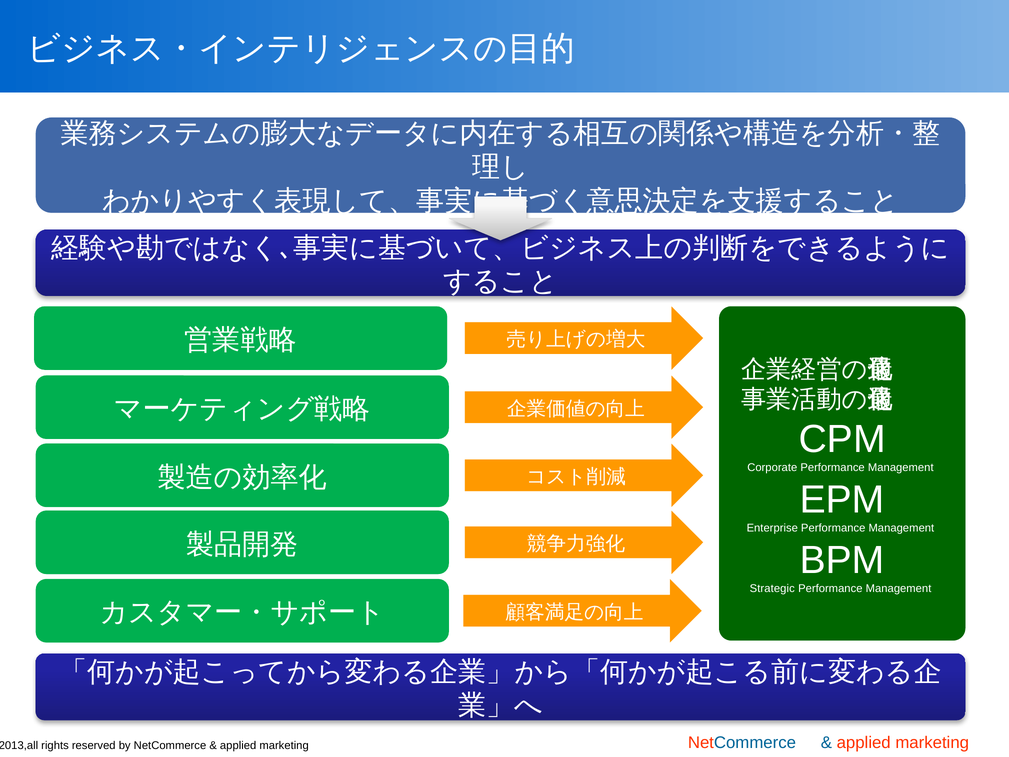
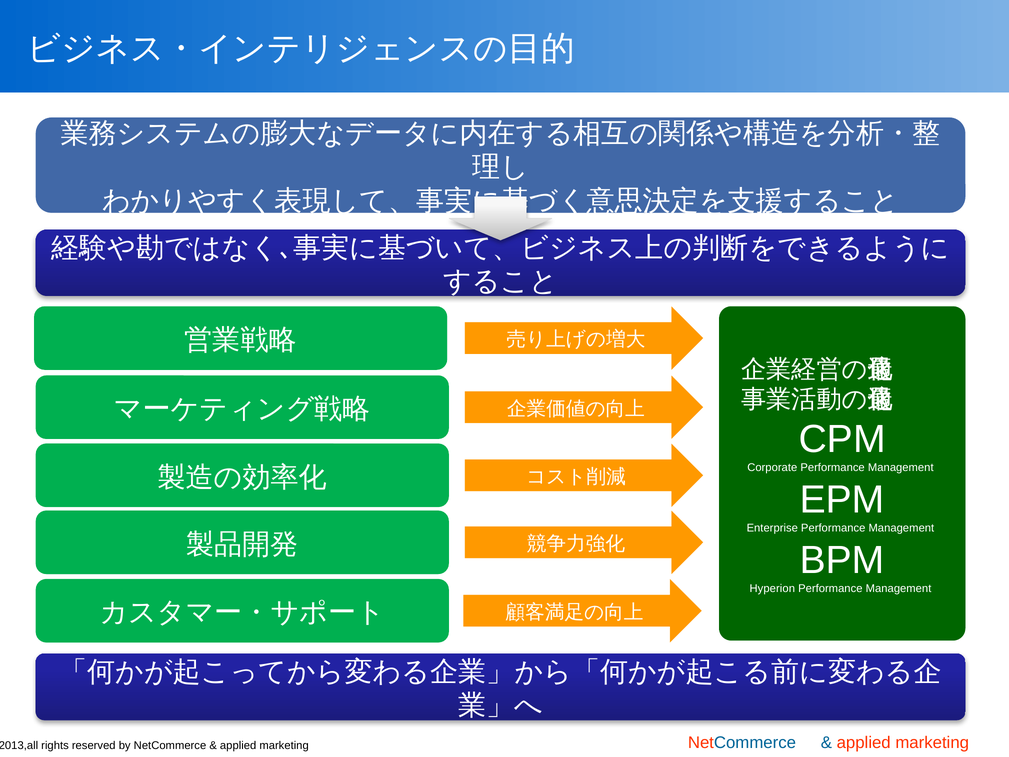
Strategic: Strategic -> Hyperion
